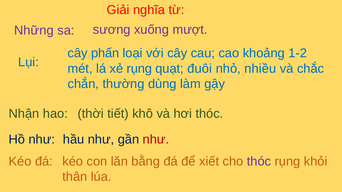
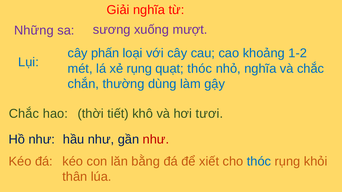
quạt đuôi: đuôi -> thóc
nhỏ nhiều: nhiều -> nghĩa
Nhận at (24, 114): Nhận -> Chắc
hơi thóc: thóc -> tươi
thóc at (259, 162) colour: purple -> blue
